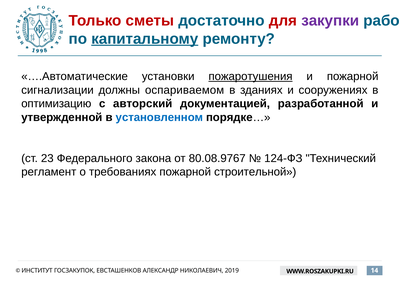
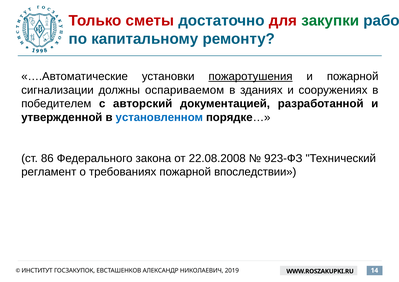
закупки colour: purple -> green
капитальному underline: present -> none
оптимизацию: оптимизацию -> победителем
23: 23 -> 86
80.08.9767: 80.08.9767 -> 22.08.2008
124-ФЗ: 124-ФЗ -> 923-ФЗ
строительной: строительной -> впоследствии
